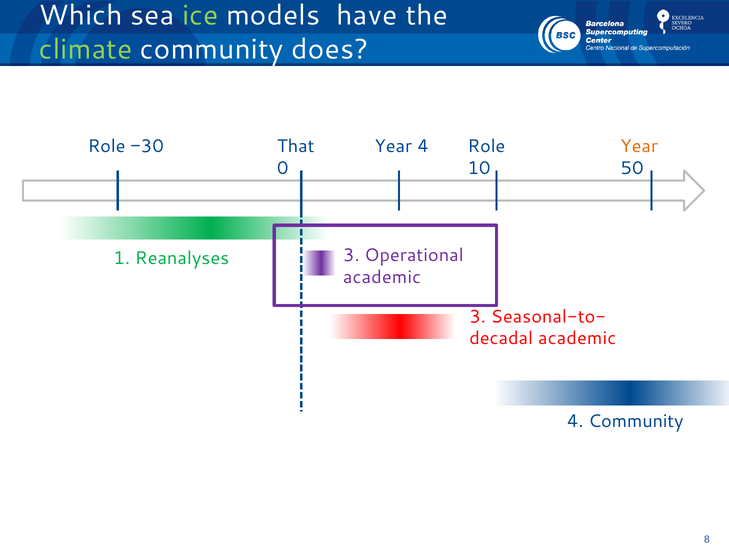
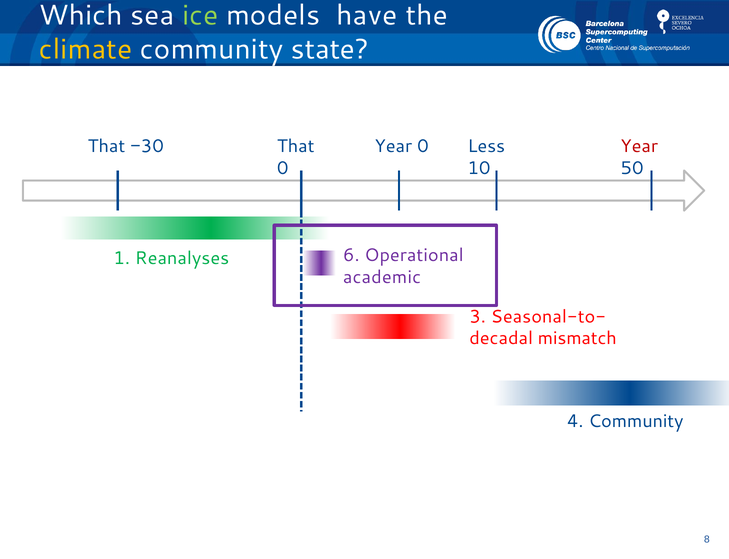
climate colour: light green -> yellow
does: does -> state
Role at (107, 146): Role -> That
Year 4: 4 -> 0
Year at (639, 146) colour: orange -> red
Role at (486, 146): Role -> Less
Reanalyses 3: 3 -> 6
academic at (577, 339): academic -> mismatch
